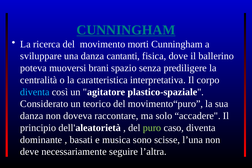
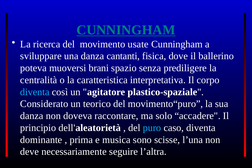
morti: morti -> usate
puro colour: light green -> light blue
basati: basati -> prima
